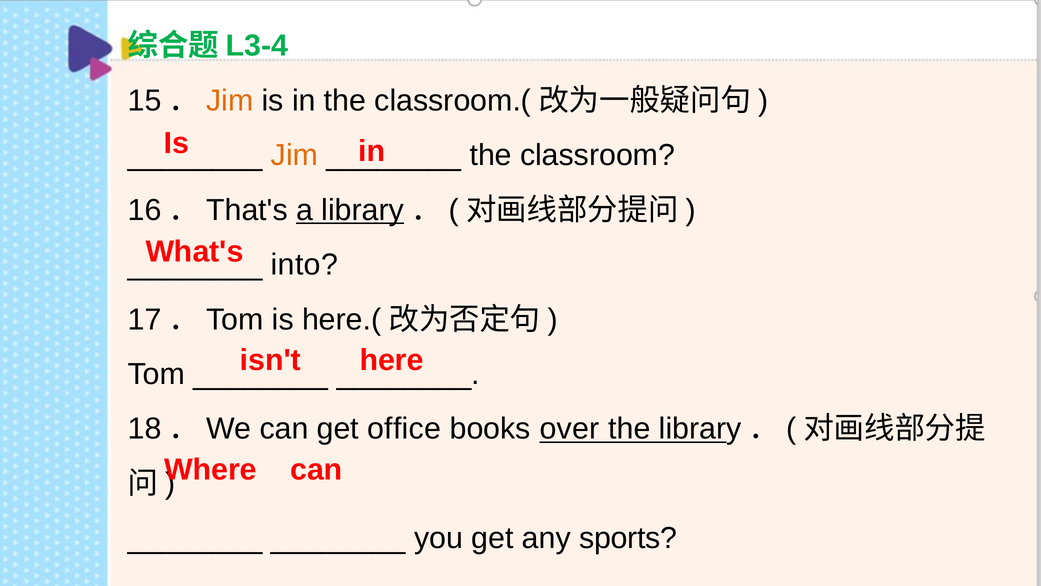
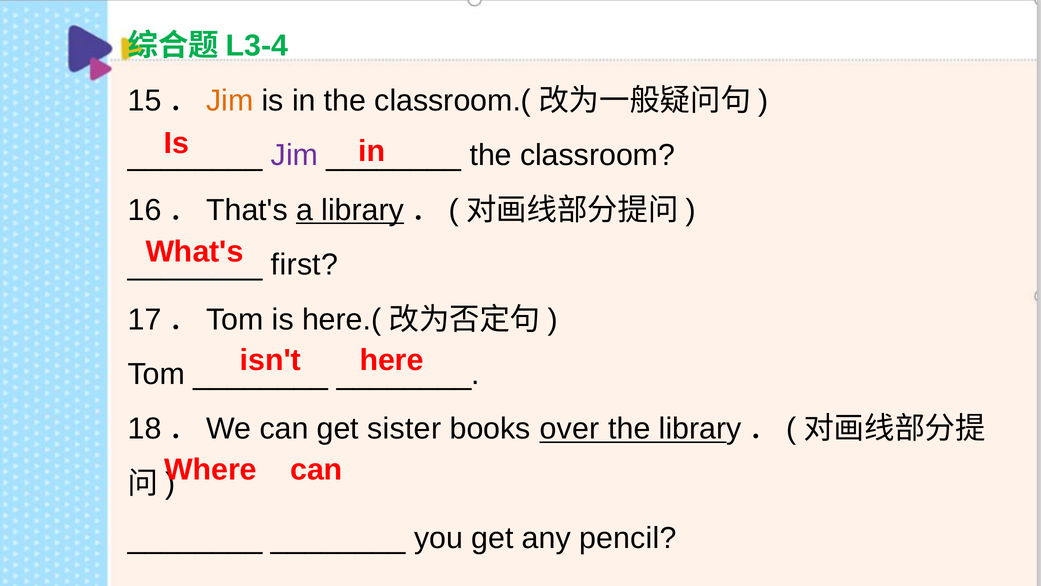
Jim at (294, 155) colour: orange -> purple
into: into -> first
office: office -> sister
sports: sports -> pencil
